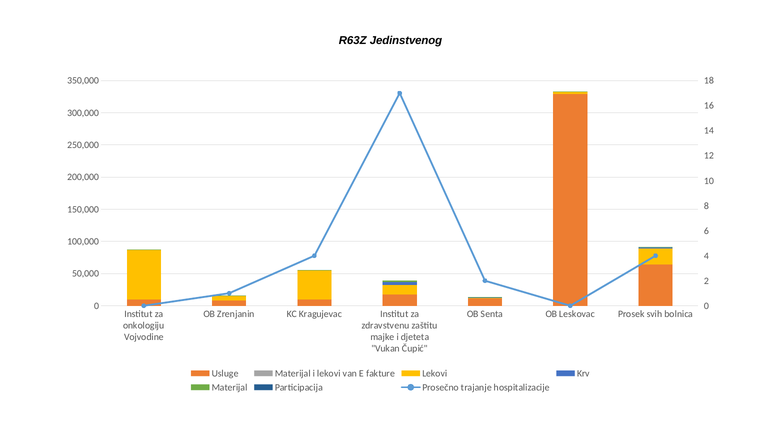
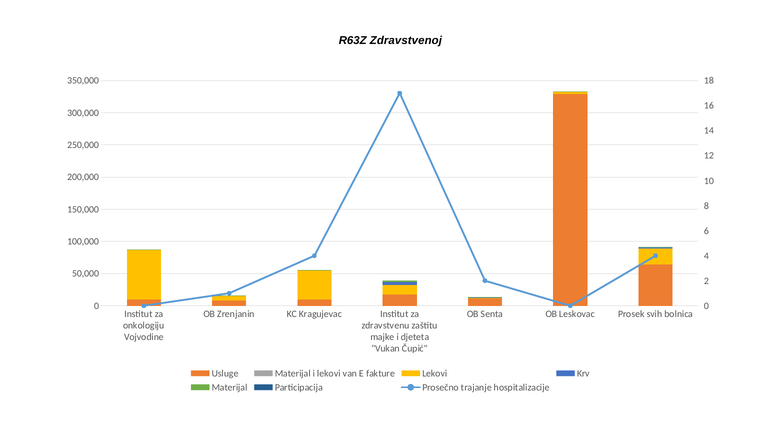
Jedinstvenog: Jedinstvenog -> Zdravstvenoj
